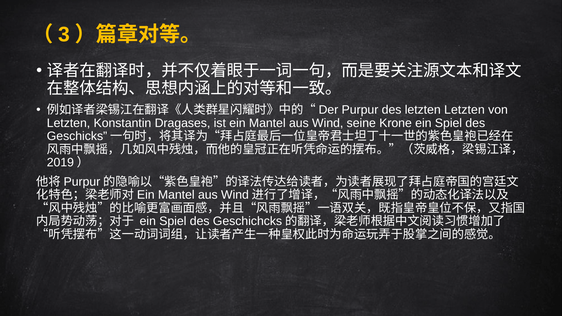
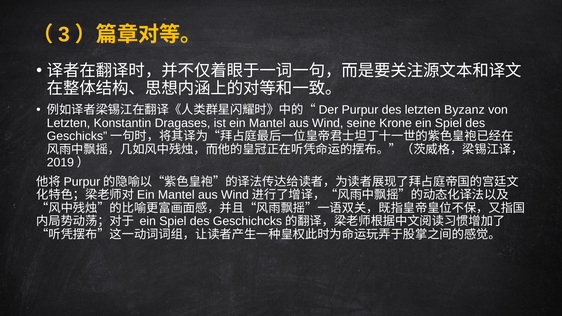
letzten Letzten: Letzten -> Byzanz
